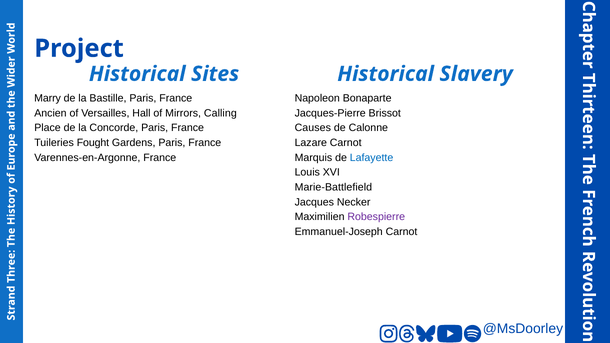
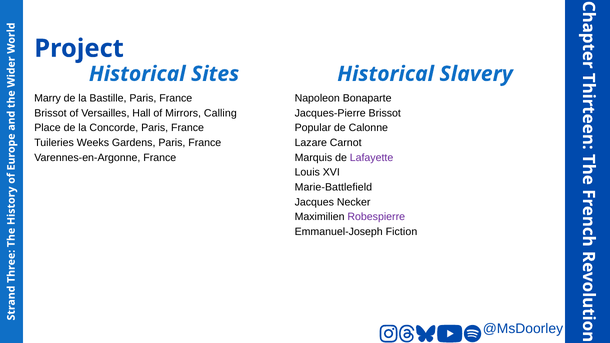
Ancien at (50, 113): Ancien -> Brissot
Causes: Causes -> Popular
Fought: Fought -> Weeks
Lafayette colour: blue -> purple
Emmanuel-Joseph Carnot: Carnot -> Fiction
